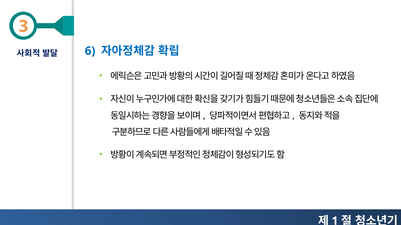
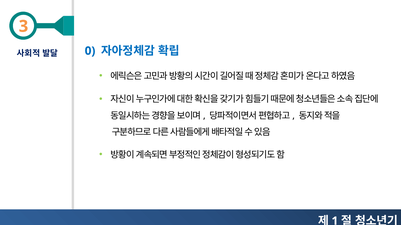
6: 6 -> 0
